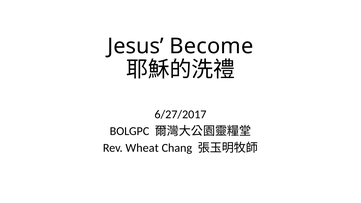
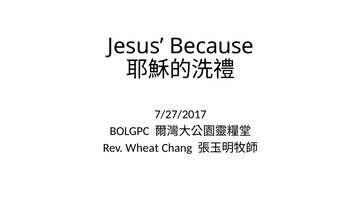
Become: Become -> Because
6/27/2017: 6/27/2017 -> 7/27/2017
